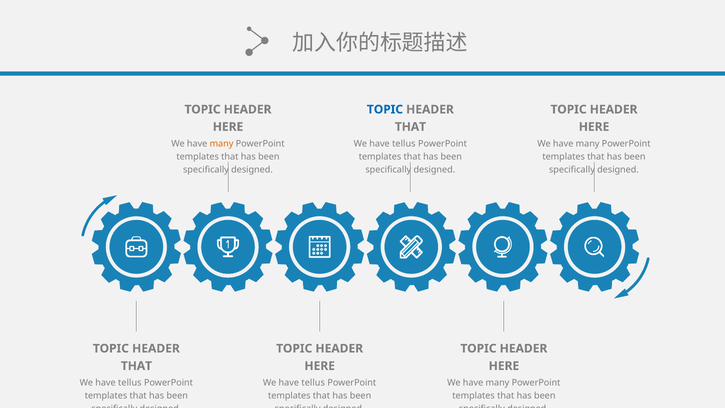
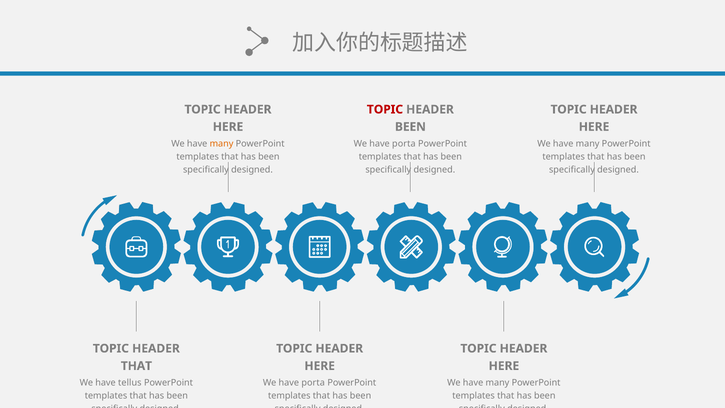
TOPIC at (385, 109) colour: blue -> red
THAT at (410, 127): THAT -> BEEN
tellus at (404, 144): tellus -> porta
tellus at (313, 383): tellus -> porta
